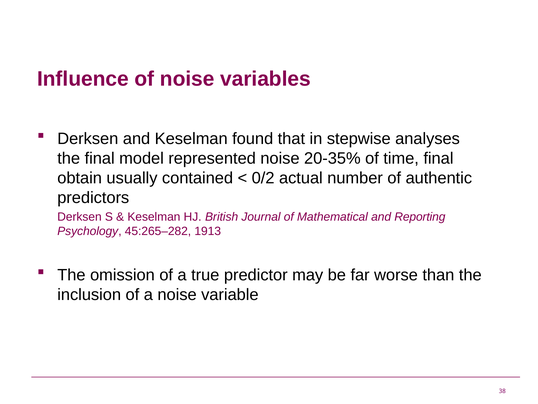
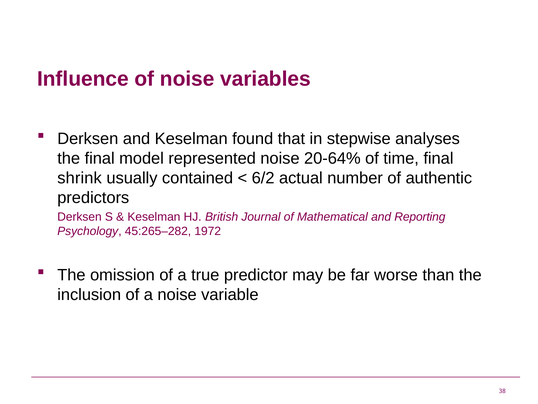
20-35%: 20-35% -> 20-64%
obtain: obtain -> shrink
0/2: 0/2 -> 6/2
1913: 1913 -> 1972
